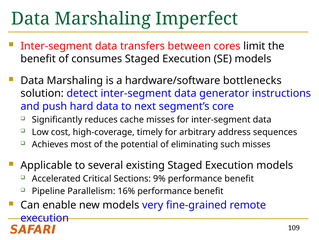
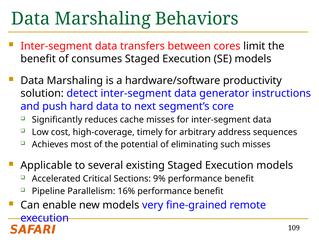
Imperfect: Imperfect -> Behaviors
bottlenecks: bottlenecks -> productivity
